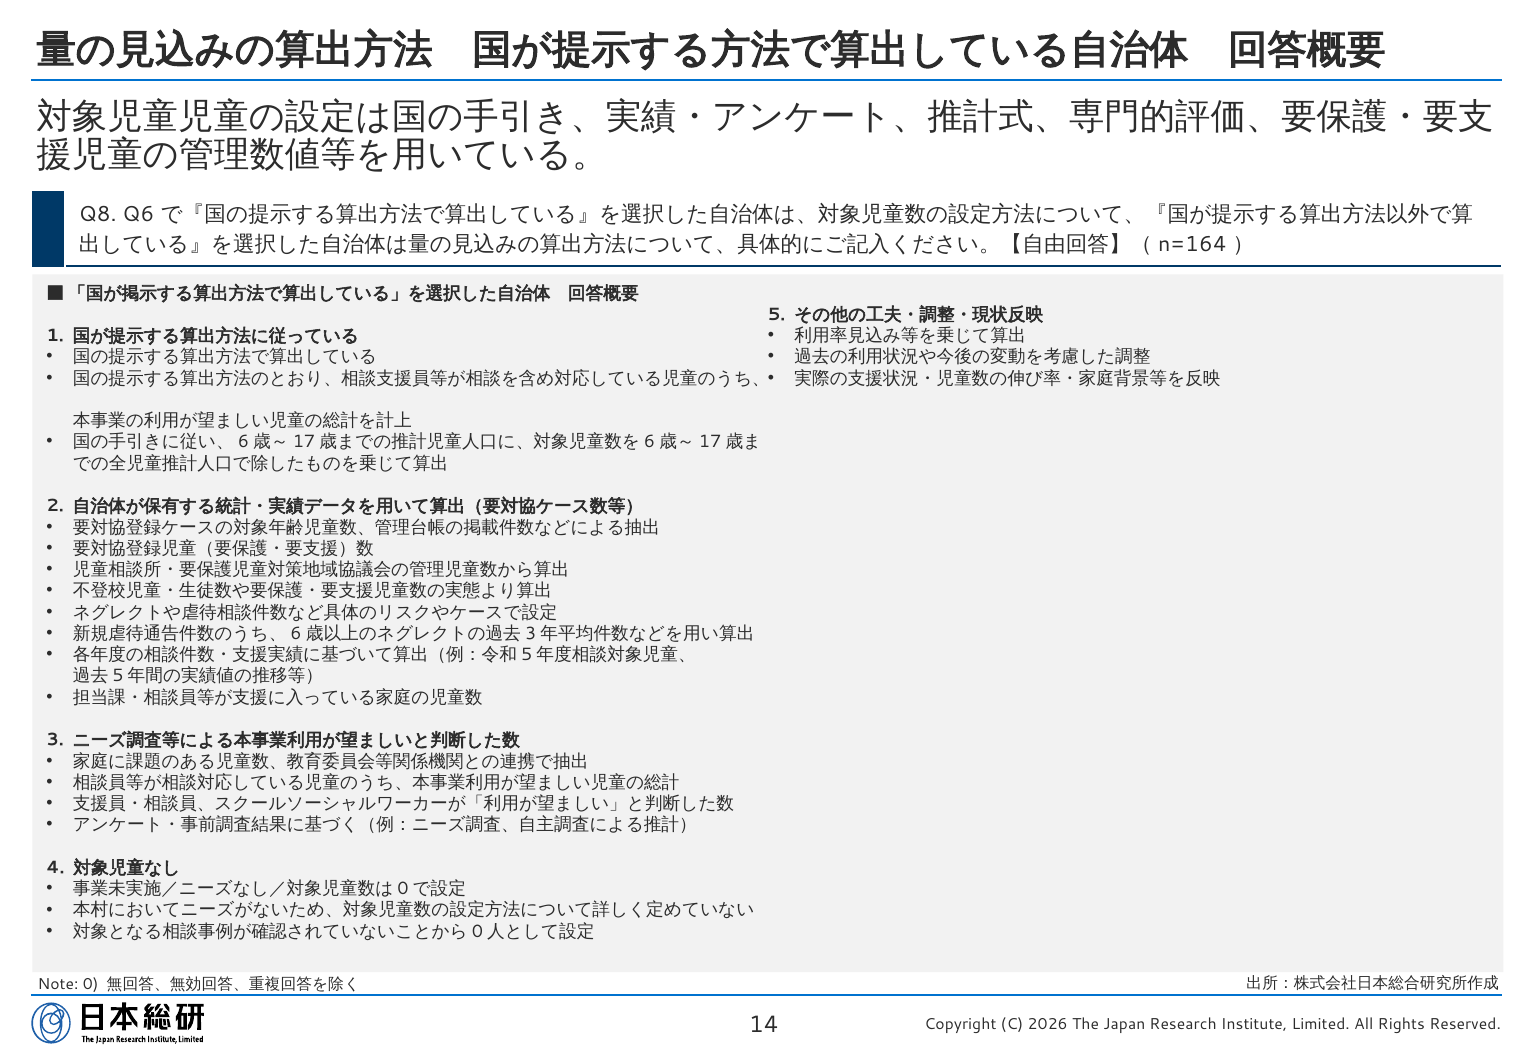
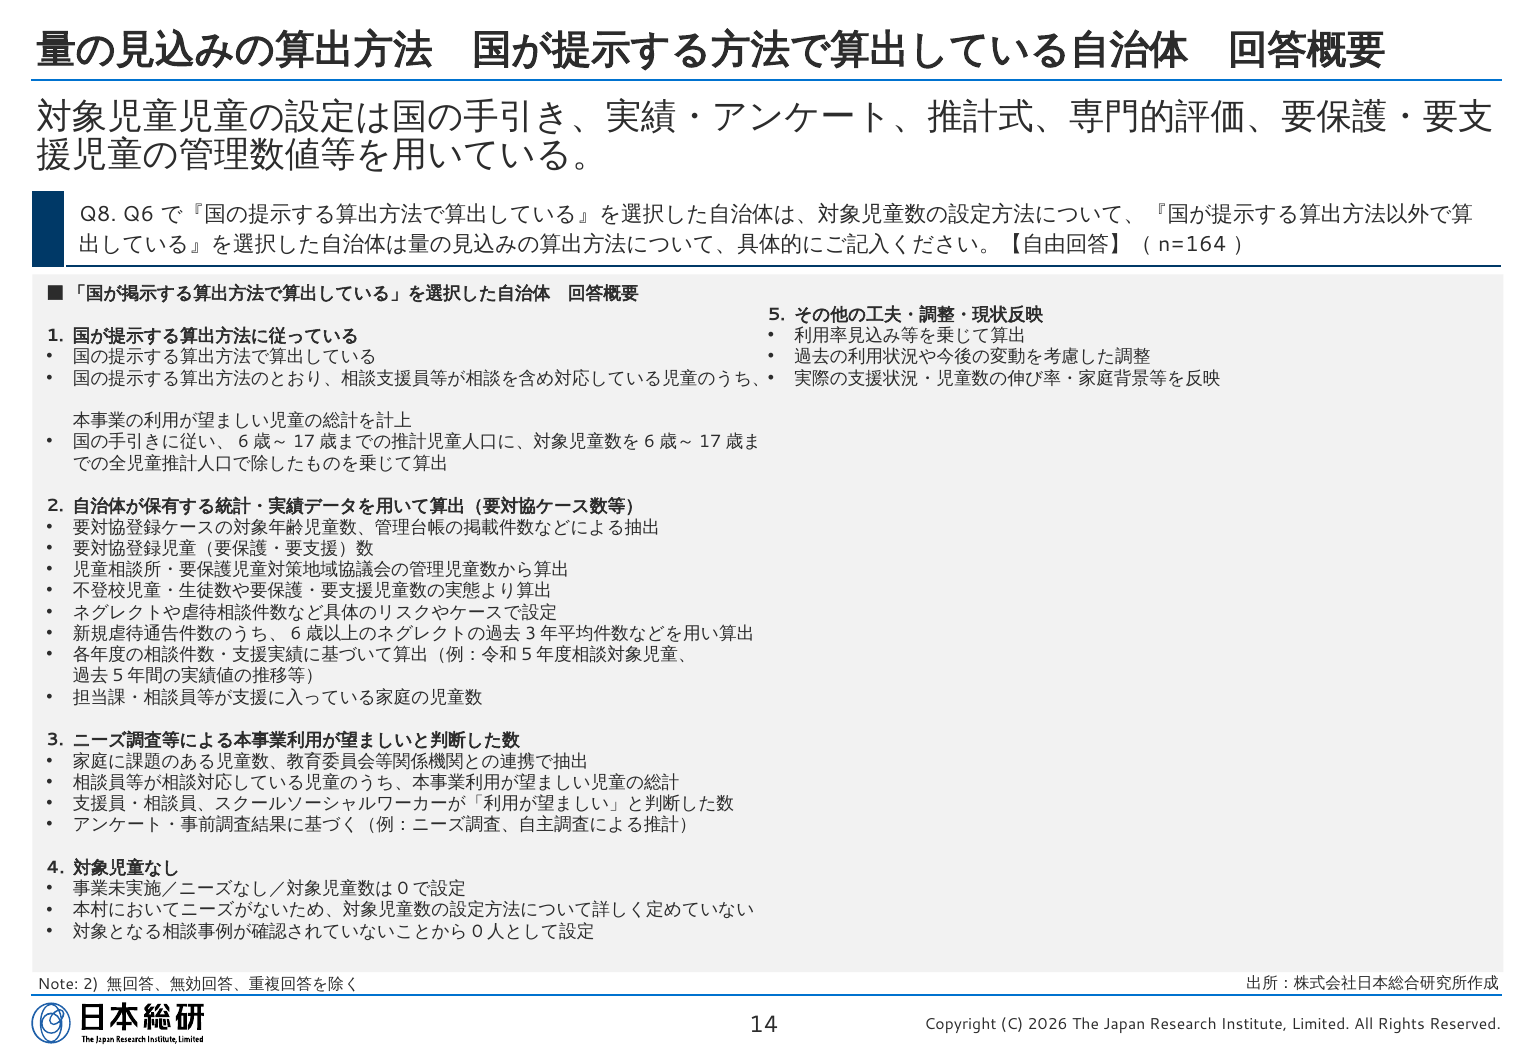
Note 0: 0 -> 2
